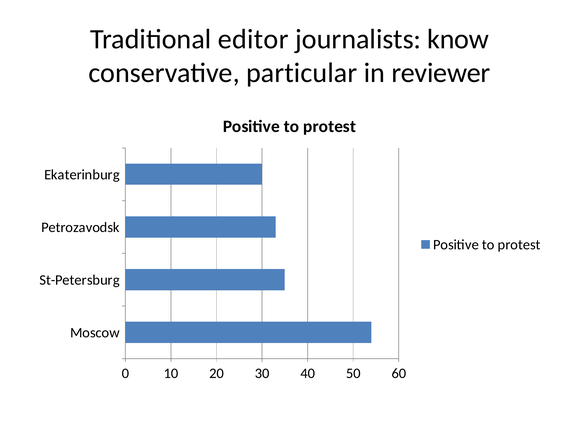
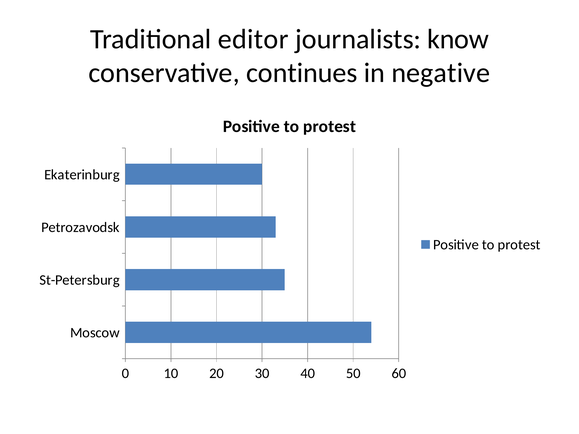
particular: particular -> continues
reviewer: reviewer -> negative
